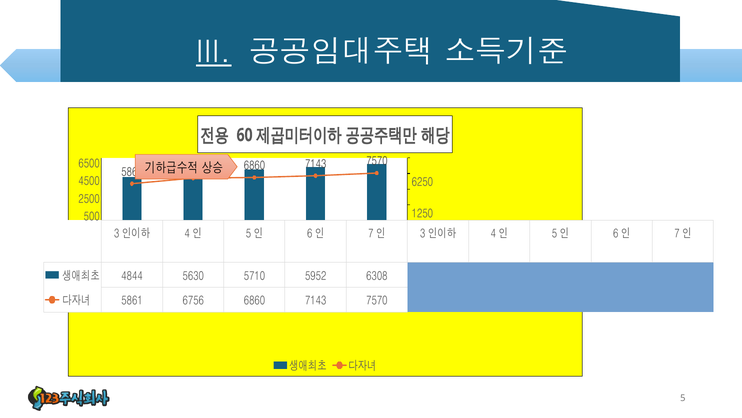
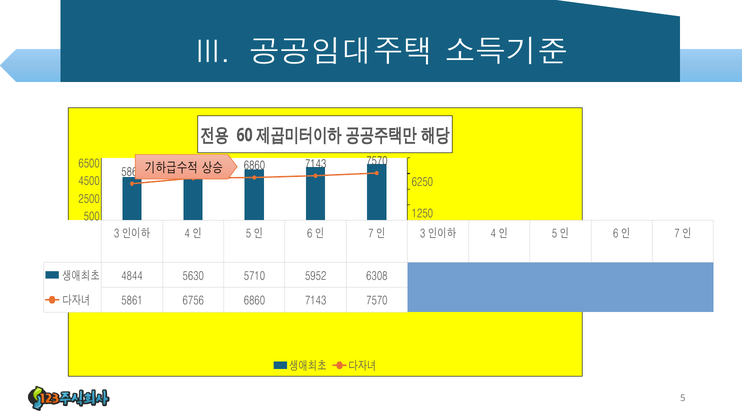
III underline: present -> none
